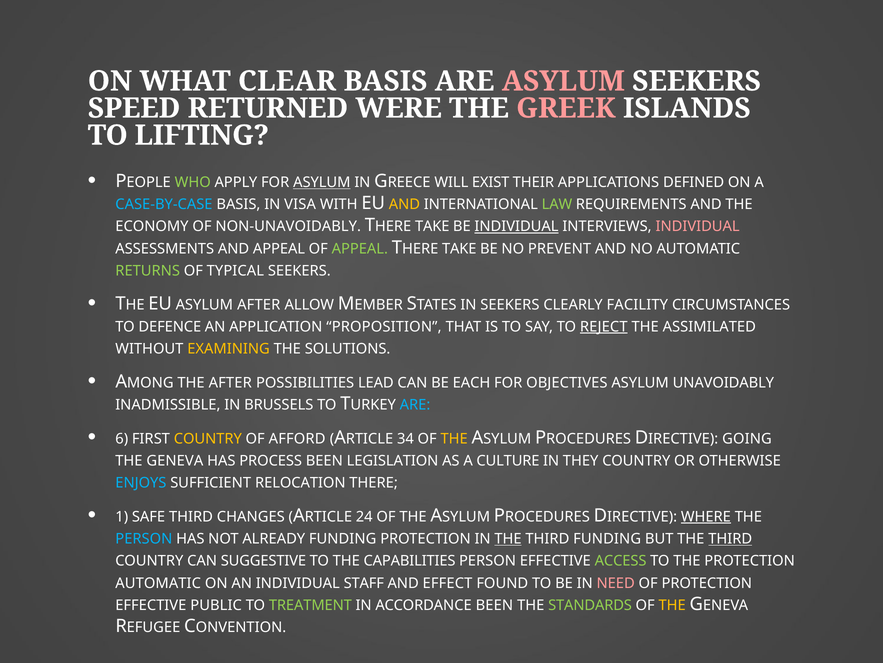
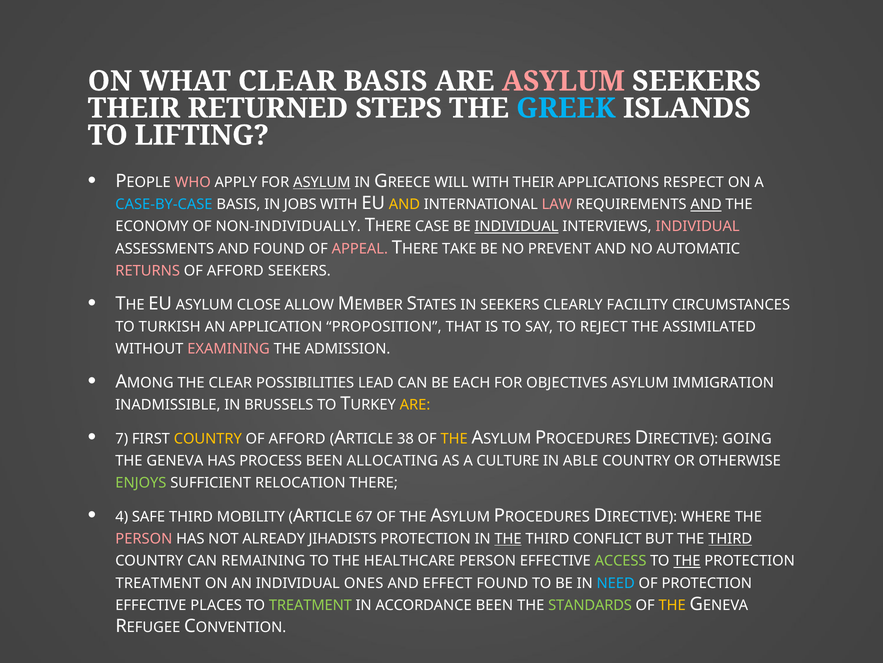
SPEED at (134, 108): SPEED -> THEIR
WERE: WERE -> STEPS
GREEK colour: pink -> light blue
WHO colour: light green -> pink
WILL EXIST: EXIST -> WITH
DEFINED: DEFINED -> RESPECT
VISA: VISA -> JOBS
LAW colour: light green -> pink
AND at (706, 204) underline: none -> present
NON-UNAVOIDABLY: NON-UNAVOIDABLY -> NON-INDIVIDUALLY
TAKE at (432, 226): TAKE -> CASE
AND APPEAL: APPEAL -> FOUND
APPEAL at (360, 248) colour: light green -> pink
RETURNS colour: light green -> pink
TYPICAL at (235, 270): TYPICAL -> AFFORD
ASYLUM AFTER: AFTER -> CLOSE
DEFENCE: DEFENCE -> TURKISH
REJECT underline: present -> none
EXAMINING colour: yellow -> pink
SOLUTIONS: SOLUTIONS -> ADMISSION
THE AFTER: AFTER -> CLEAR
UNAVOIDABLY: UNAVOIDABLY -> IMMIGRATION
ARE at (415, 404) colour: light blue -> yellow
6: 6 -> 7
34: 34 -> 38
LEGISLATION: LEGISLATION -> ALLOCATING
THEY: THEY -> ABLE
ENJOYS colour: light blue -> light green
1: 1 -> 4
CHANGES: CHANGES -> MOBILITY
24: 24 -> 67
WHERE underline: present -> none
PERSON at (144, 538) colour: light blue -> pink
ALREADY FUNDING: FUNDING -> JIHADISTS
THIRD FUNDING: FUNDING -> CONFLICT
SUGGESTIVE: SUGGESTIVE -> REMAINING
CAPABILITIES: CAPABILITIES -> HEALTHCARE
THE at (687, 560) underline: none -> present
AUTOMATIC at (158, 583): AUTOMATIC -> TREATMENT
STAFF: STAFF -> ONES
NEED colour: pink -> light blue
PUBLIC: PUBLIC -> PLACES
